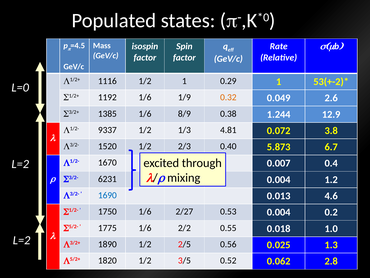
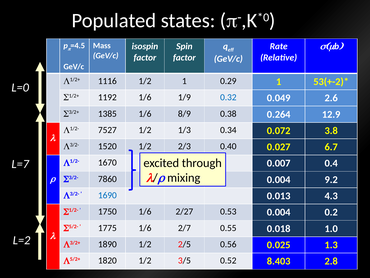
0.32 colour: orange -> blue
1.244: 1.244 -> 0.264
9337: 9337 -> 7527
4.81: 4.81 -> 0.34
5.873: 5.873 -> 0.027
L=2 at (20, 164): L=2 -> L=7
6231: 6231 -> 7860
1.2: 1.2 -> 9.2
4.6: 4.6 -> 4.3
2/2: 2/2 -> 2/7
0.062: 0.062 -> 8.403
